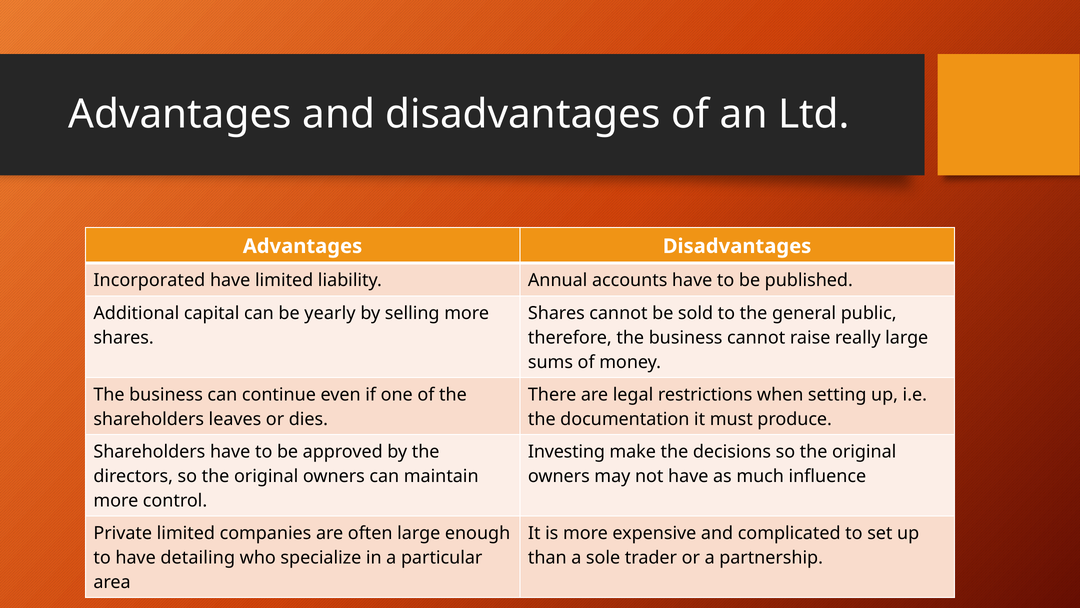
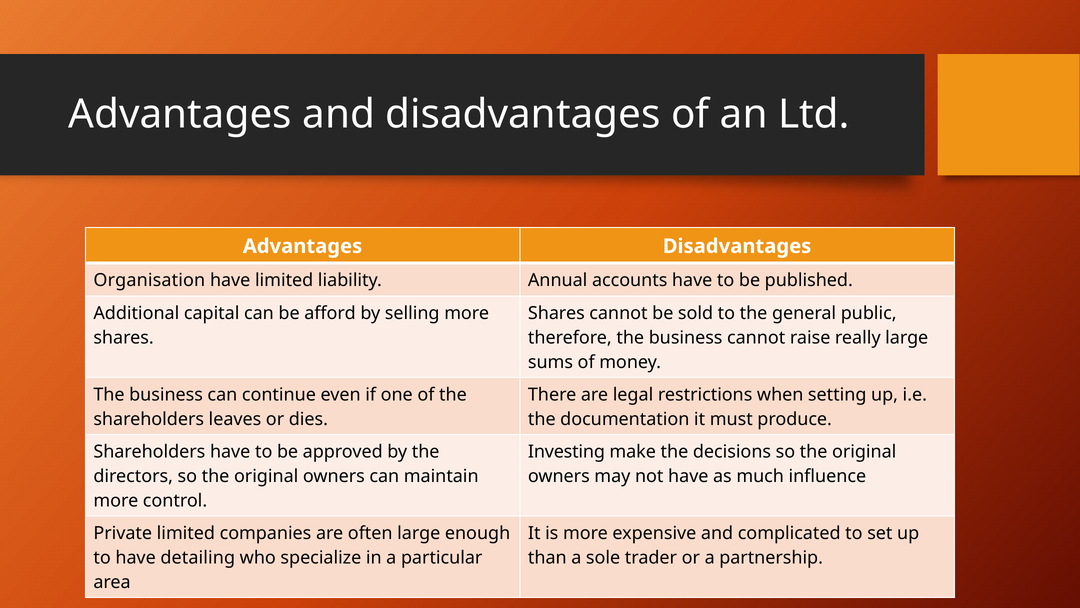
Incorporated: Incorporated -> Organisation
yearly: yearly -> afford
